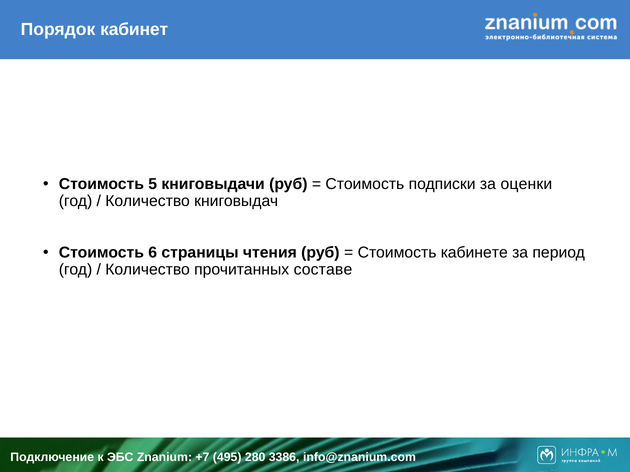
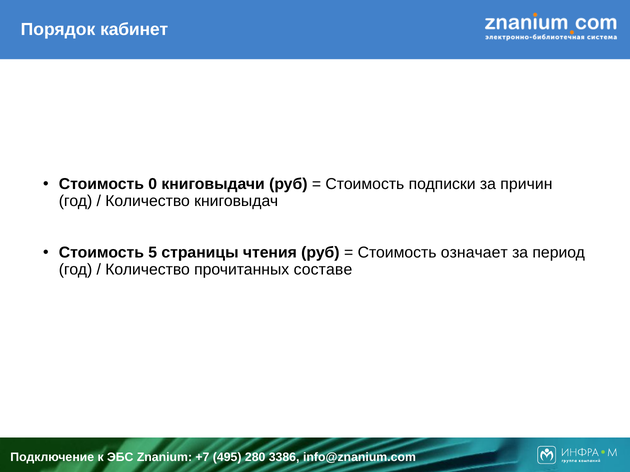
5: 5 -> 0
оценки: оценки -> причин
6: 6 -> 5
кабинете: кабинете -> означает
